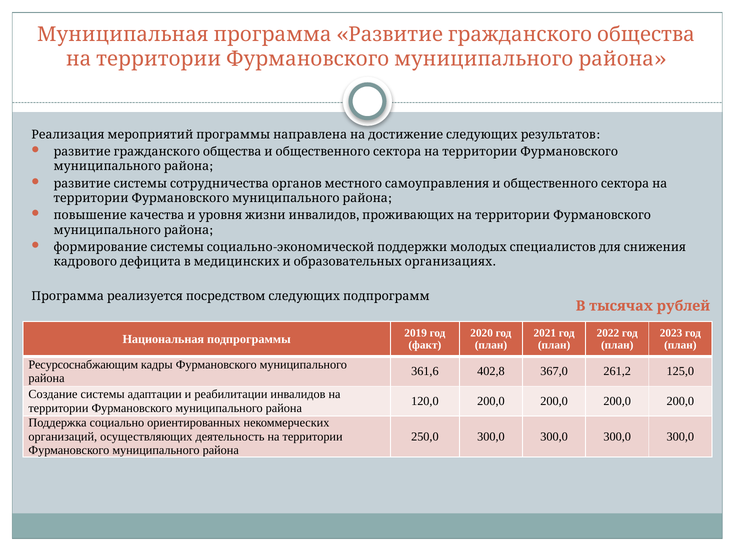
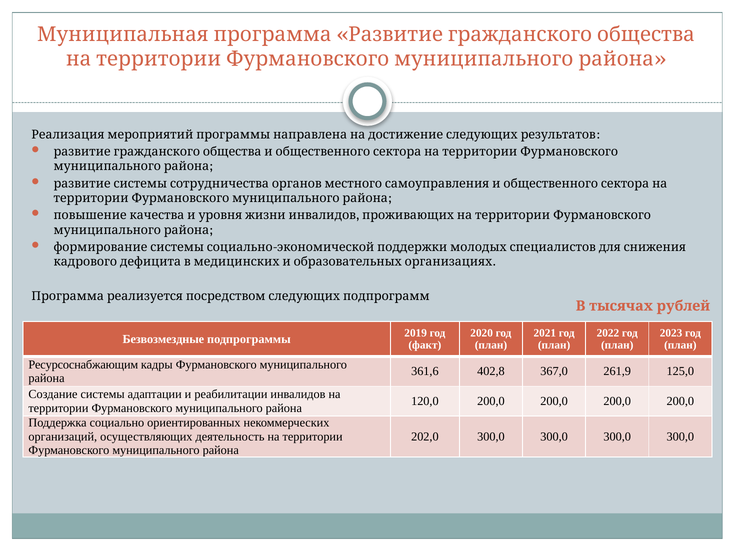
Национальная: Национальная -> Безвозмездные
261,2: 261,2 -> 261,9
250,0: 250,0 -> 202,0
